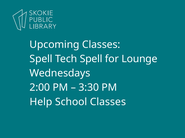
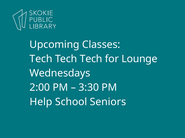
Spell at (41, 59): Spell -> Tech
Spell at (91, 59): Spell -> Tech
School Classes: Classes -> Seniors
